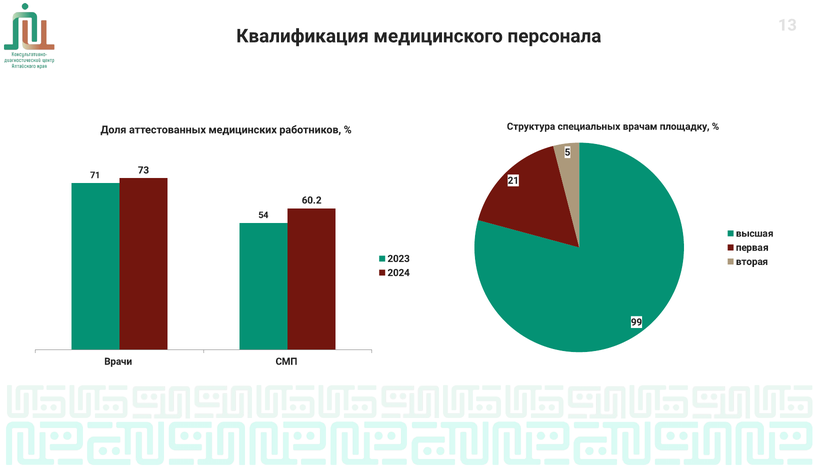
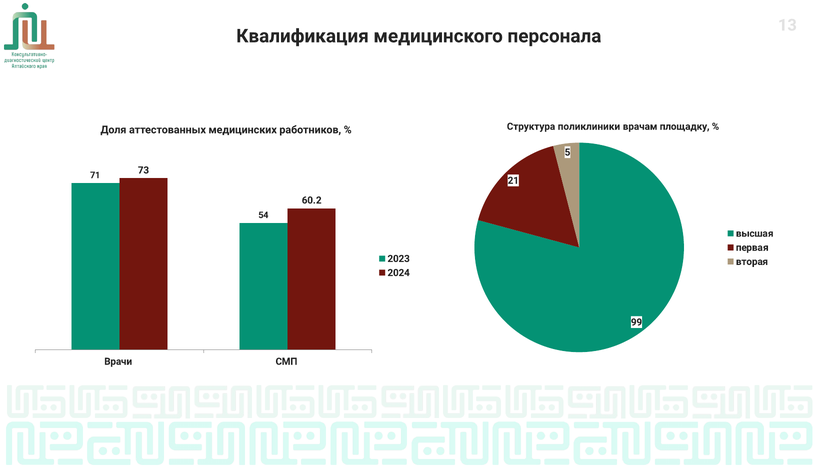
специальных: специальных -> поликлиники
